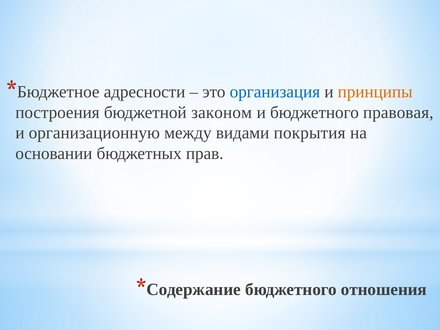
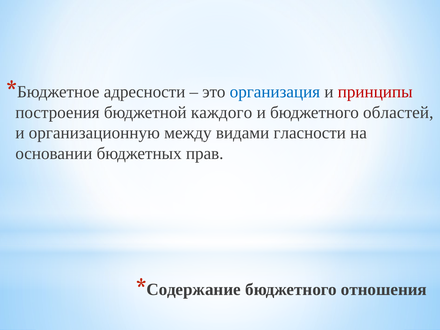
принципы colour: orange -> red
законом: законом -> каждого
правовая: правовая -> областей
покрытия: покрытия -> гласности
